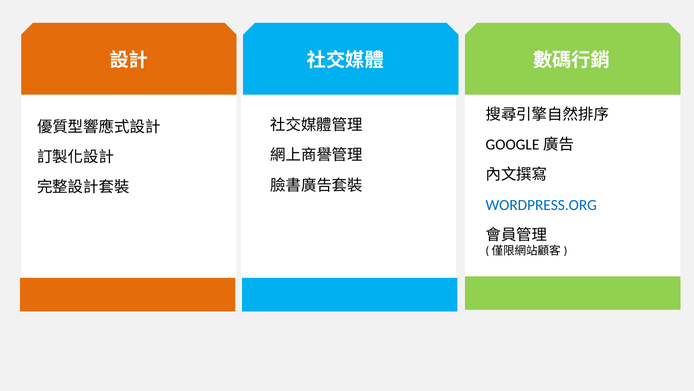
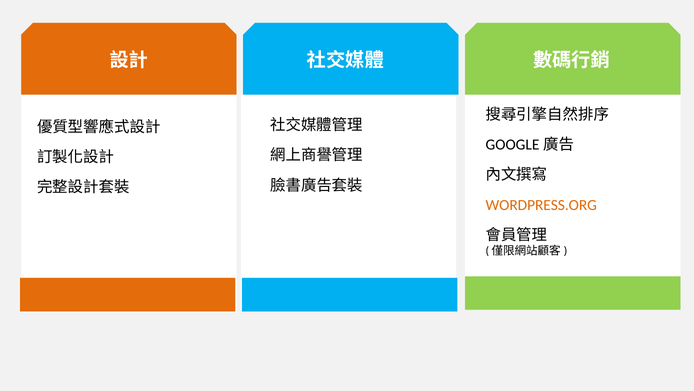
WORDPRESS.ORG colour: blue -> orange
